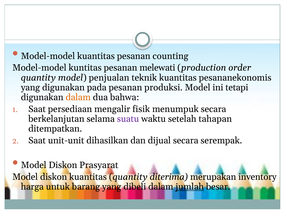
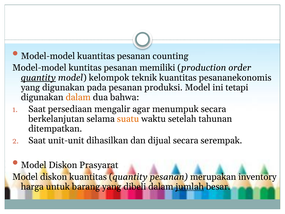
melewati: melewati -> memiliki
quantity at (38, 78) underline: none -> present
penjualan: penjualan -> kelompok
fisik: fisik -> agar
suatu colour: purple -> orange
tahapan: tahapan -> tahunan
quantity diterima: diterima -> pesanan
